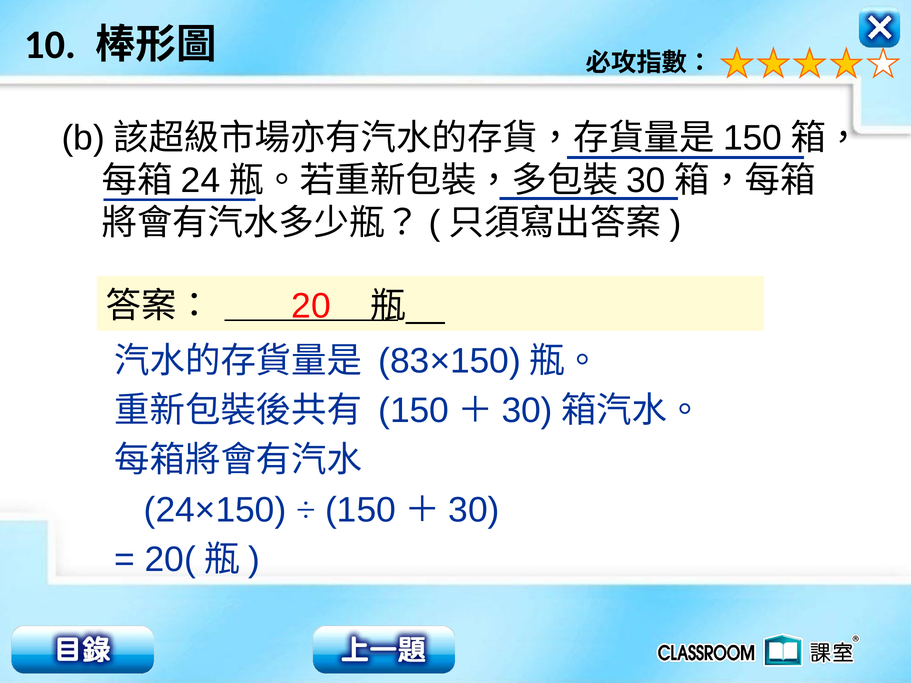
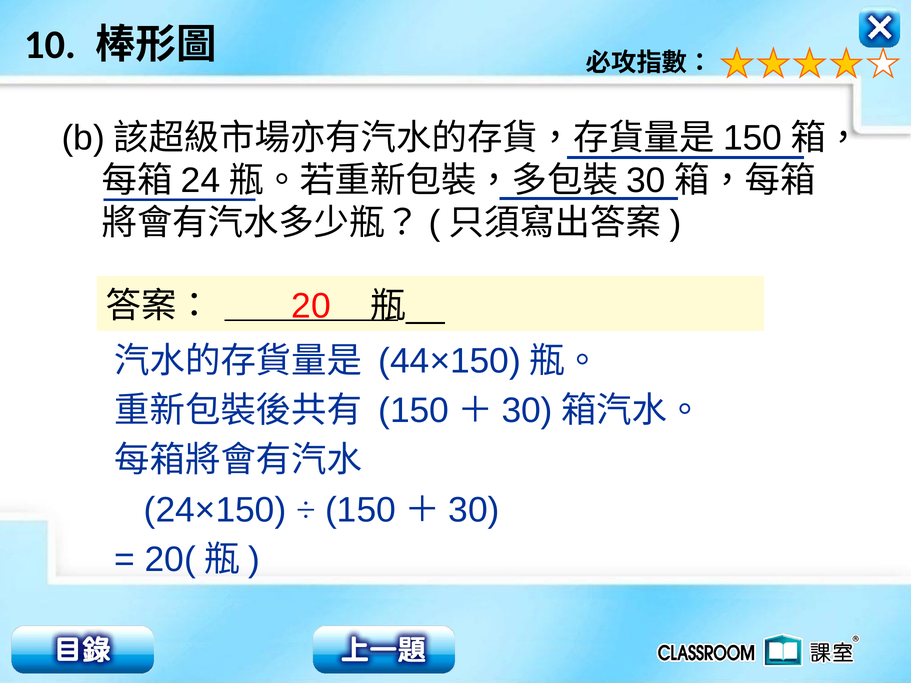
83×150: 83×150 -> 44×150
